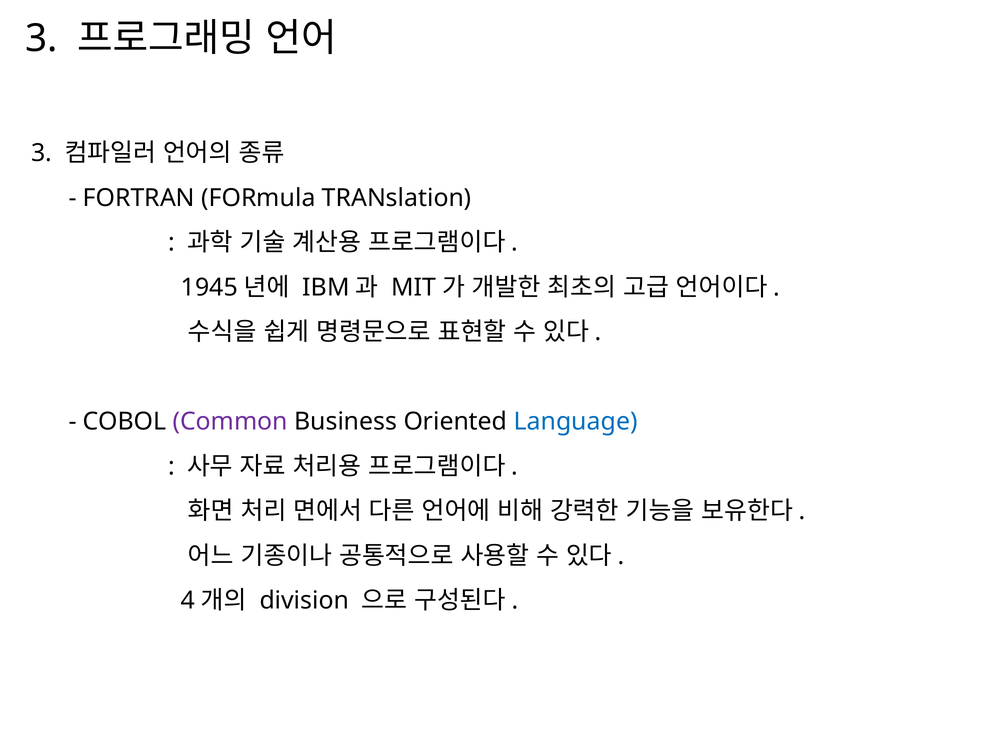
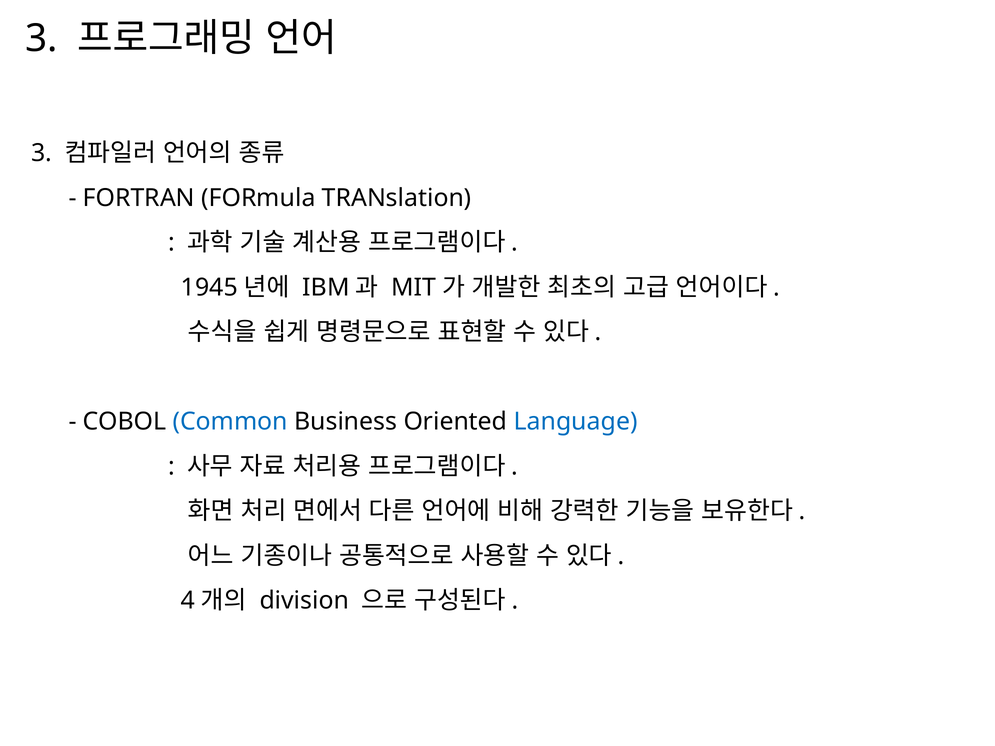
Common colour: purple -> blue
